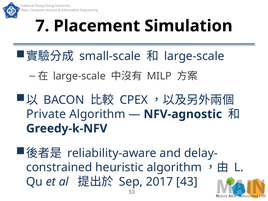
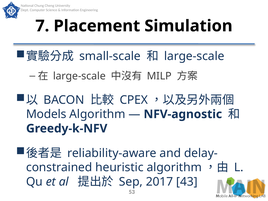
Private: Private -> Models
